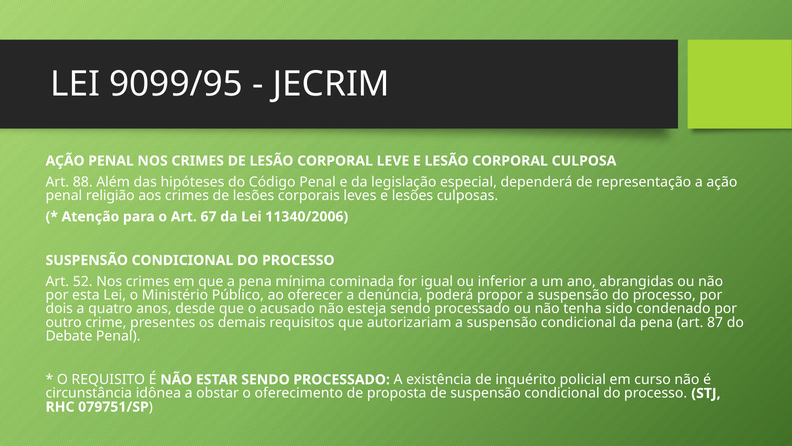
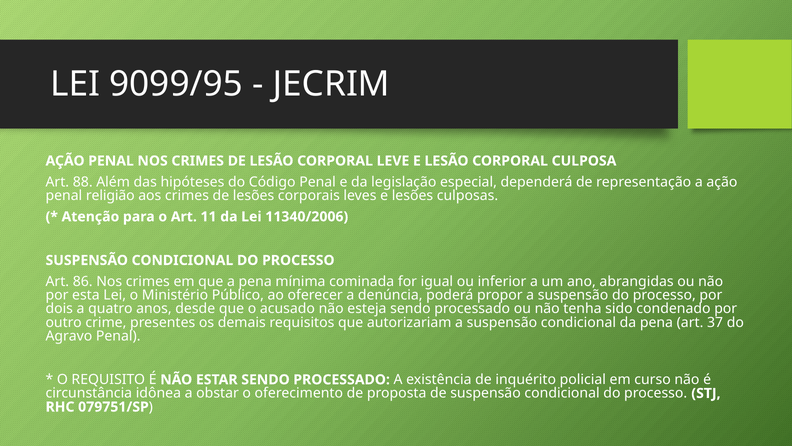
67: 67 -> 11
52: 52 -> 86
87: 87 -> 37
Debate: Debate -> Agravo
